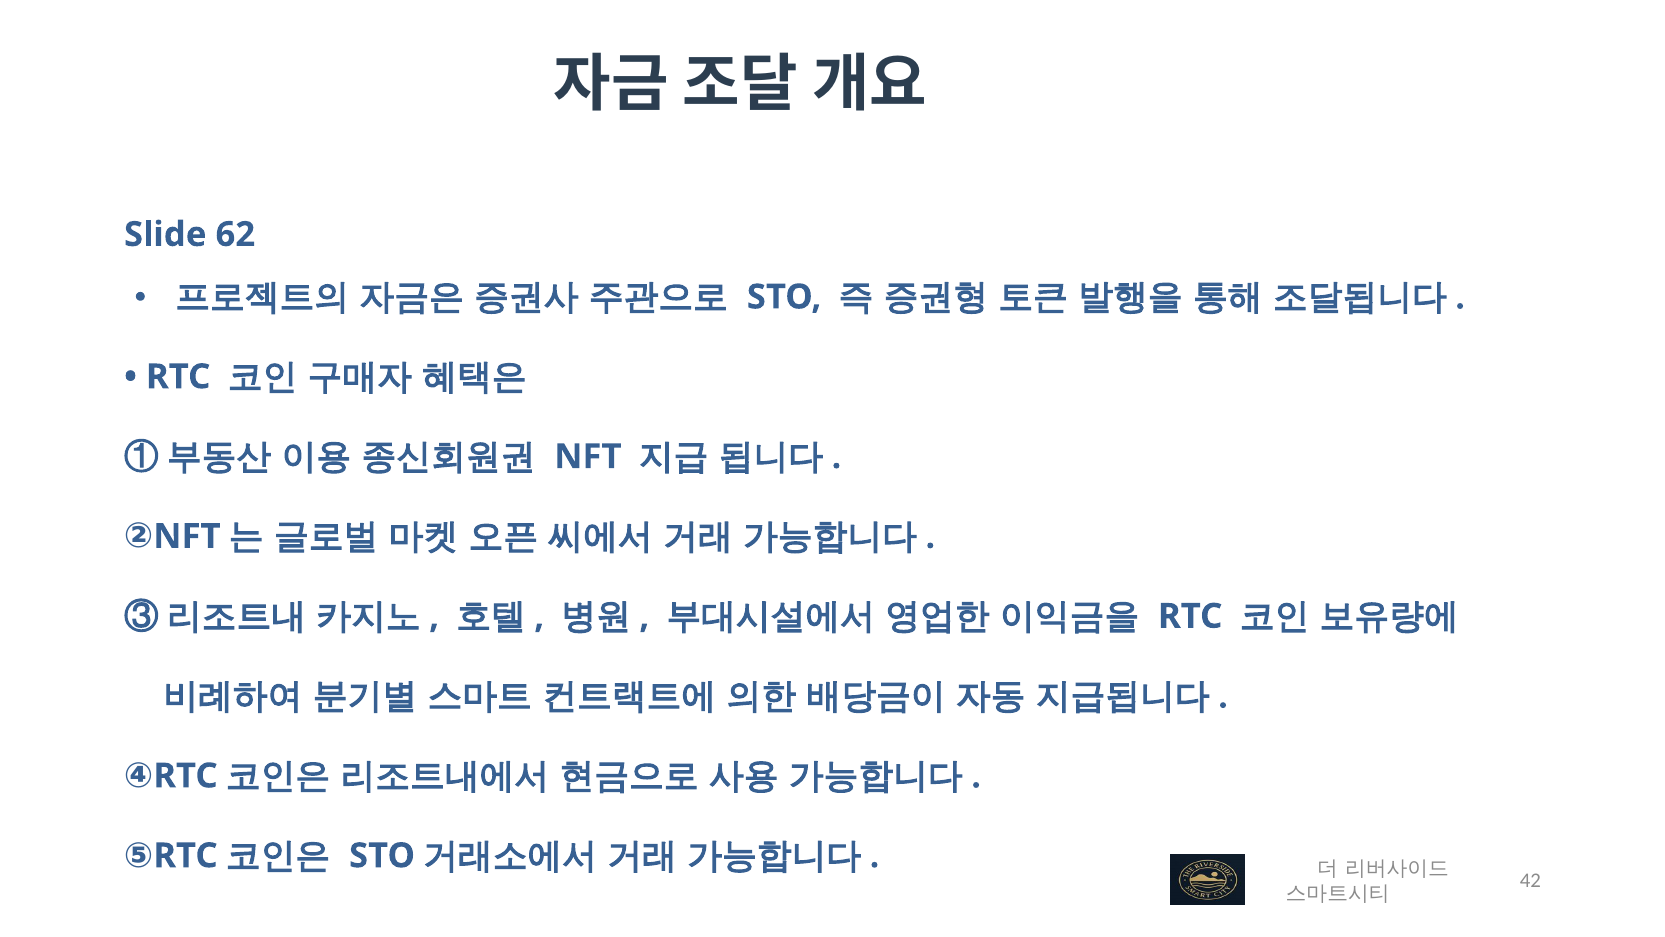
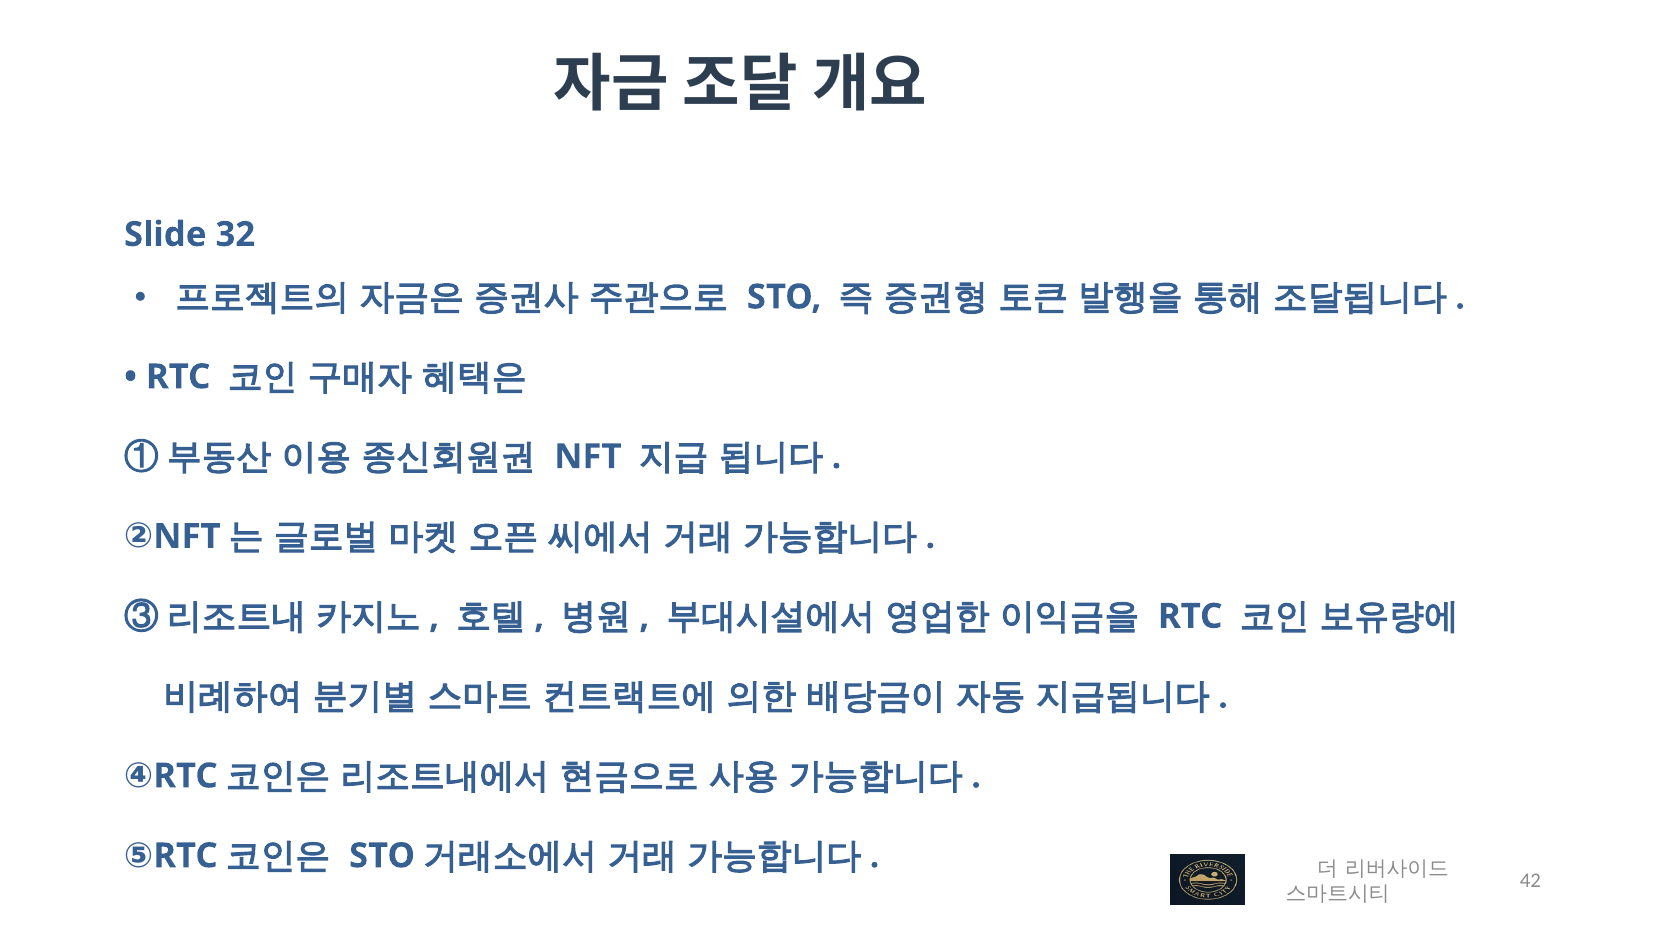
62: 62 -> 32
